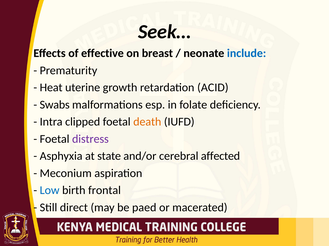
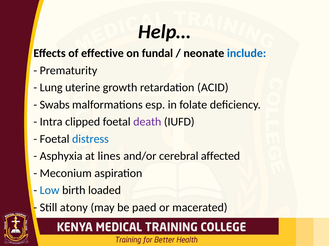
Seek…: Seek… -> Help…
breast: breast -> fundal
Heat: Heat -> Lung
death colour: orange -> purple
distress colour: purple -> blue
state: state -> lines
frontal: frontal -> loaded
direct: direct -> atony
